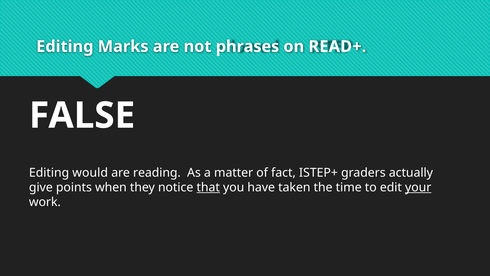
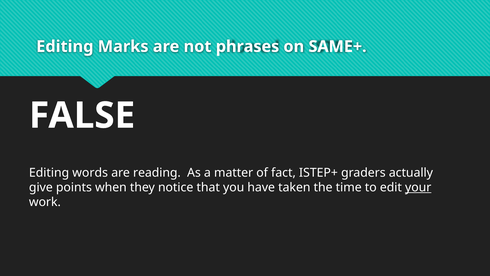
READ+: READ+ -> SAME+
would: would -> words
that underline: present -> none
